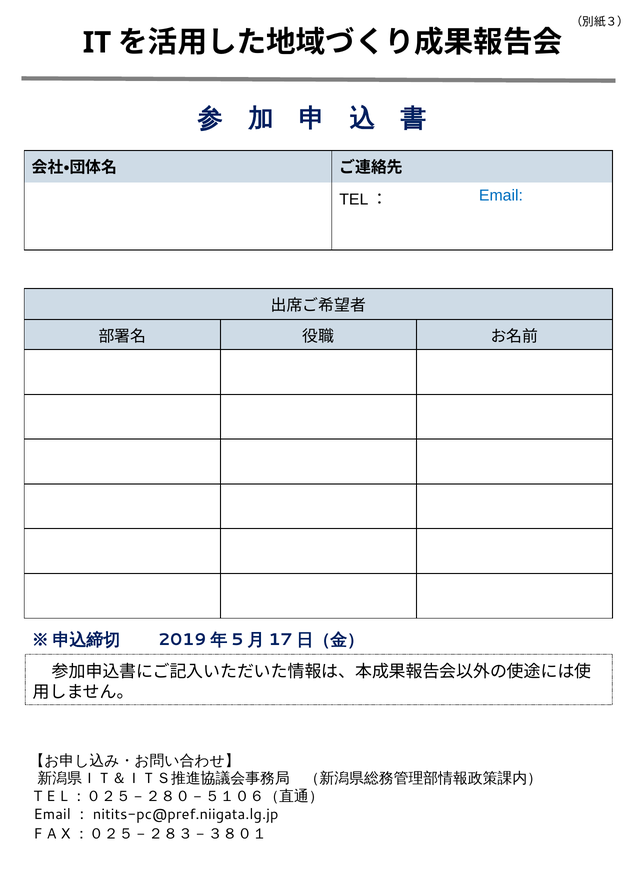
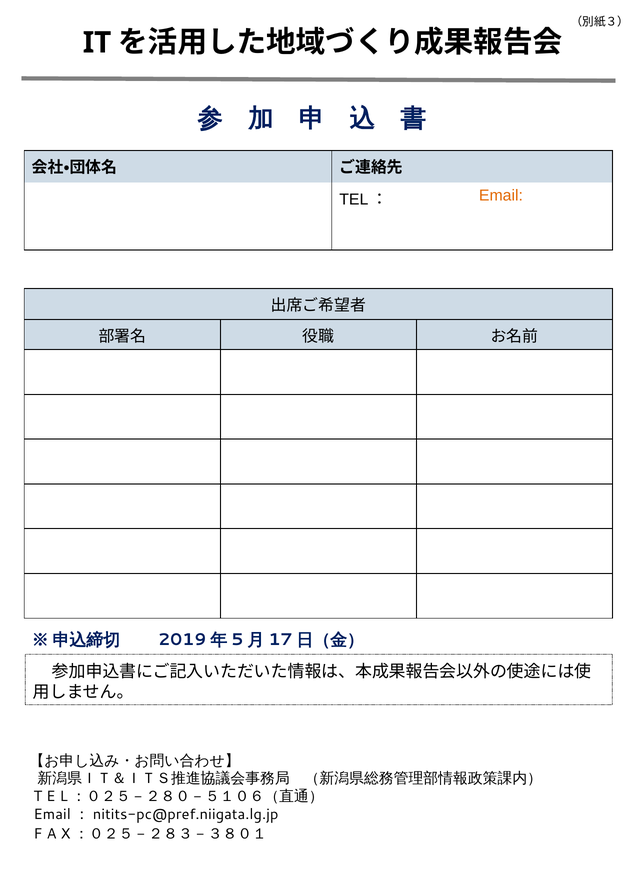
Email colour: blue -> orange
